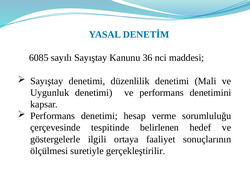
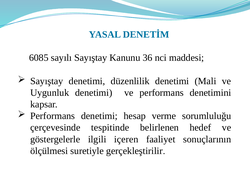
ortaya: ortaya -> içeren
